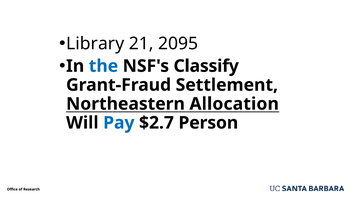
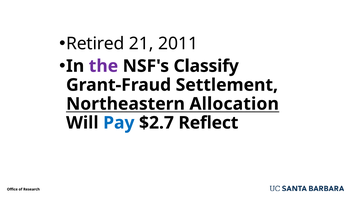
Library: Library -> Retired
2095: 2095 -> 2011
the colour: blue -> purple
Person: Person -> Reflect
